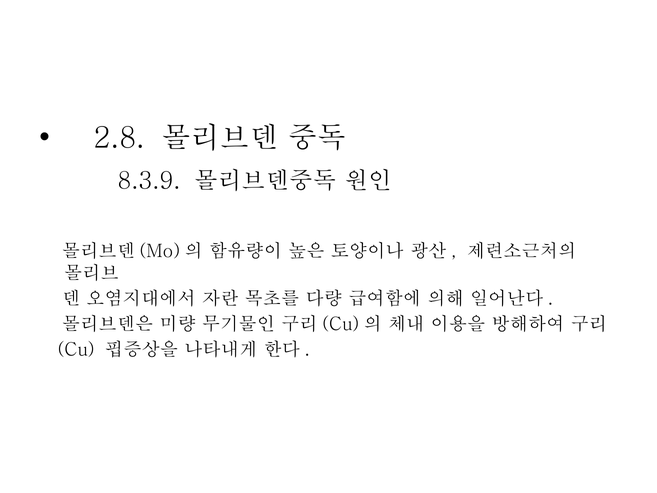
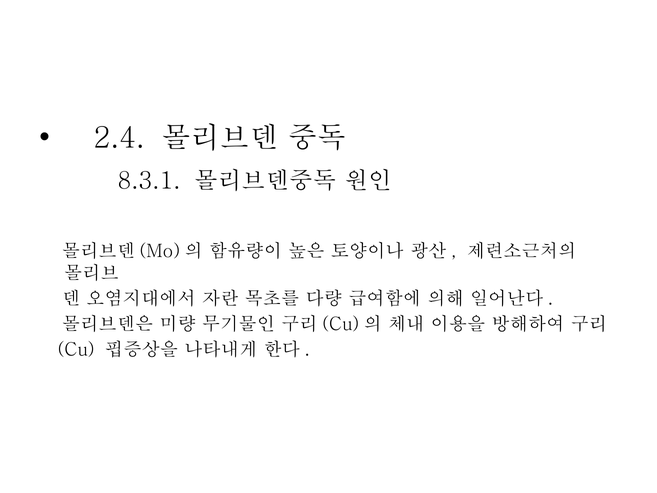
2.8: 2.8 -> 2.4
8.3.9: 8.3.9 -> 8.3.1
